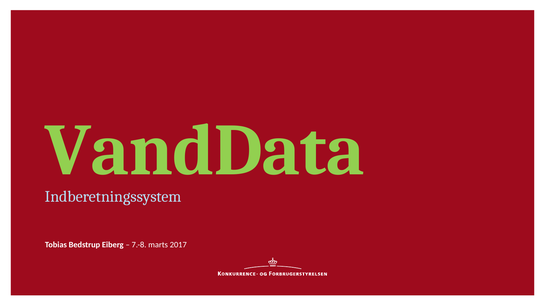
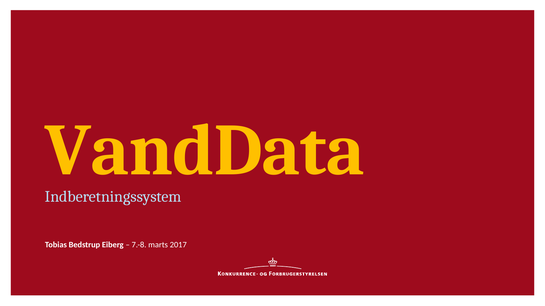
VandData colour: light green -> yellow
